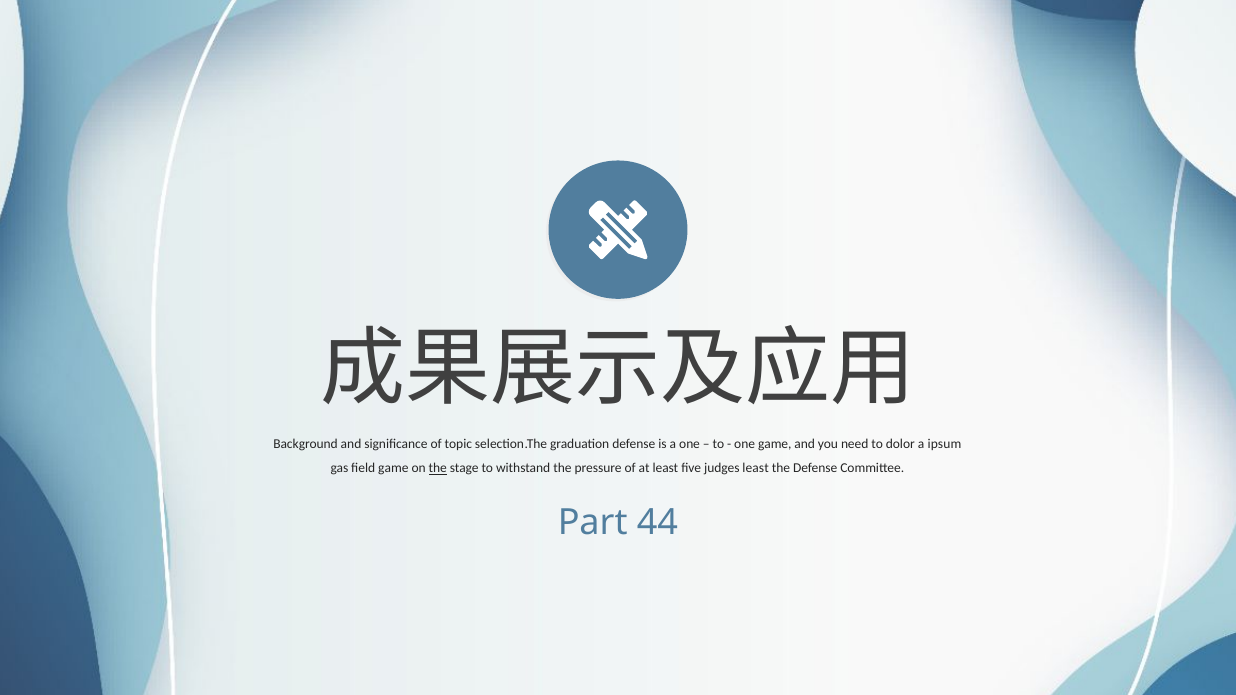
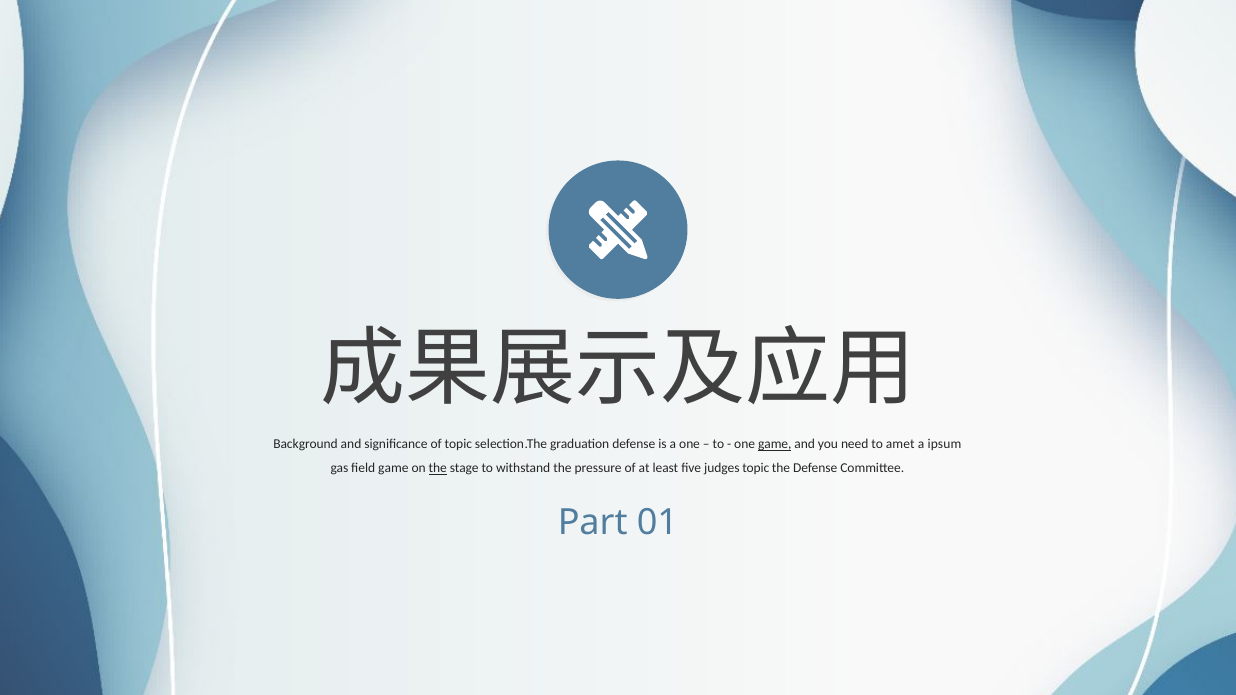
game at (775, 444) underline: none -> present
dolor: dolor -> amet
judges least: least -> topic
44: 44 -> 01
